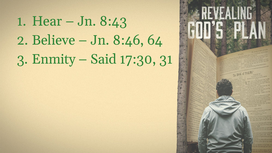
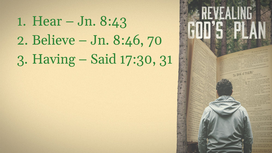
64: 64 -> 70
Enmity: Enmity -> Having
